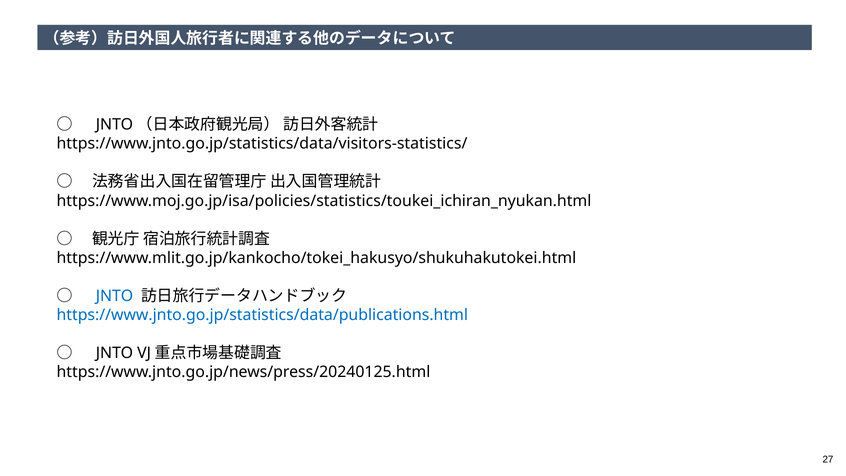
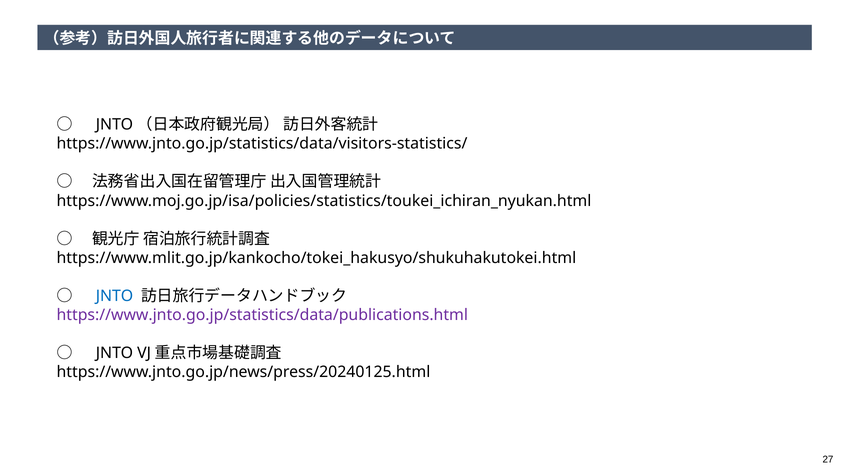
https://www.jnto.go.jp/statistics/data/publications.html colour: blue -> purple
